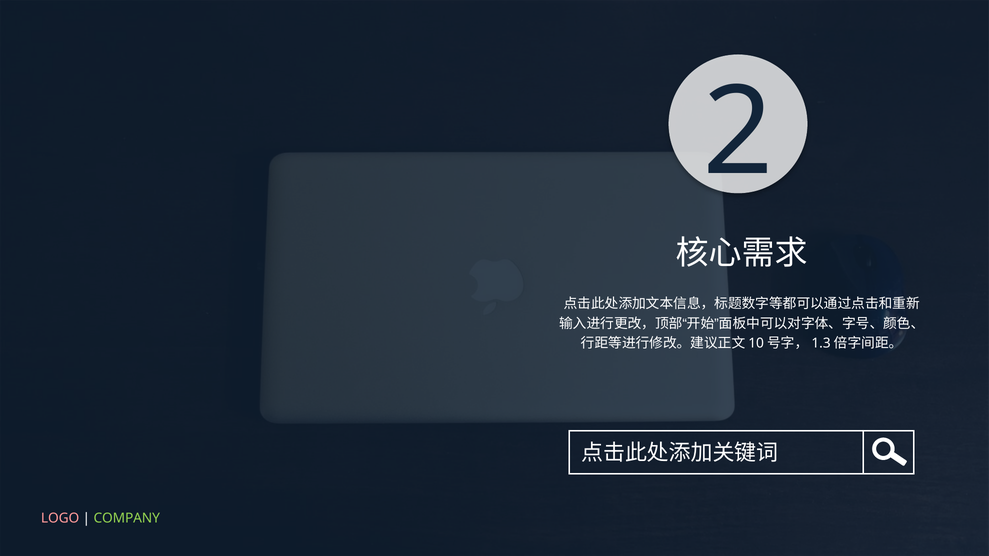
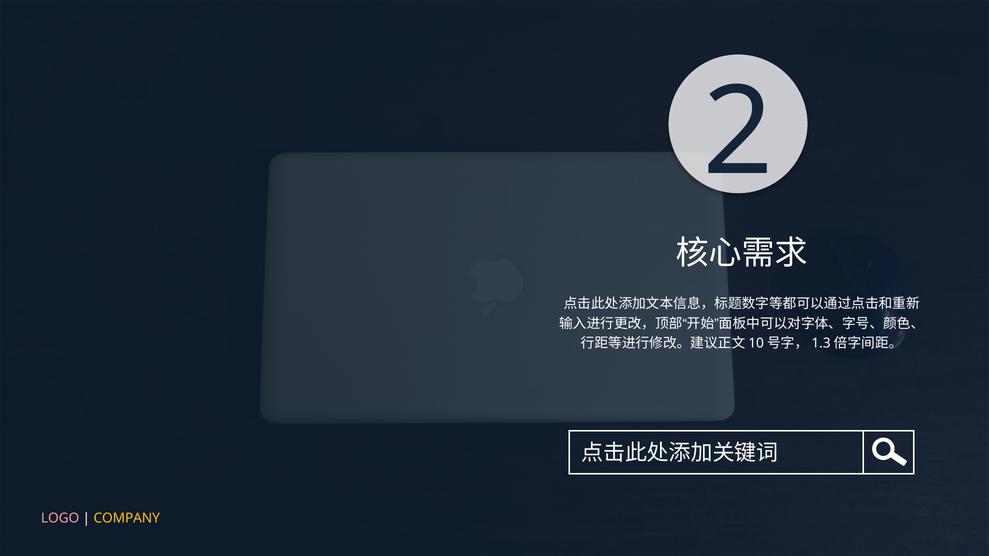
COMPANY colour: light green -> yellow
